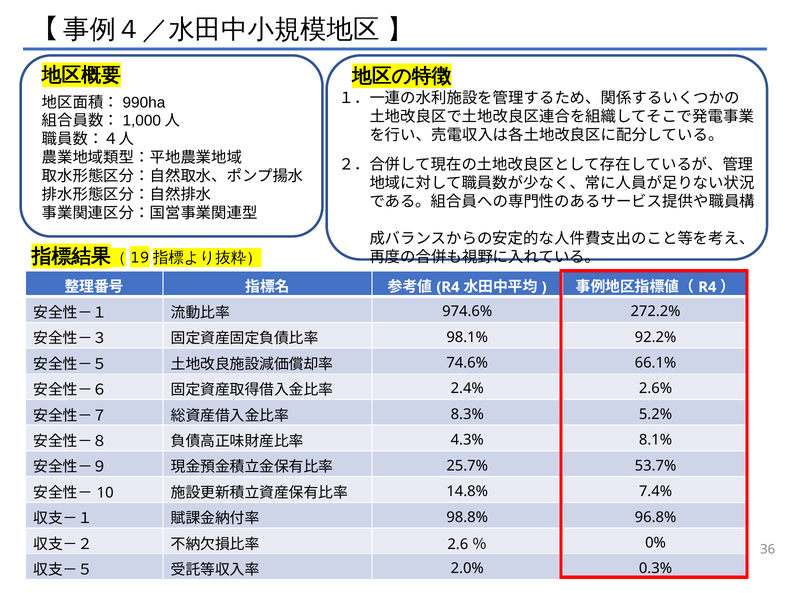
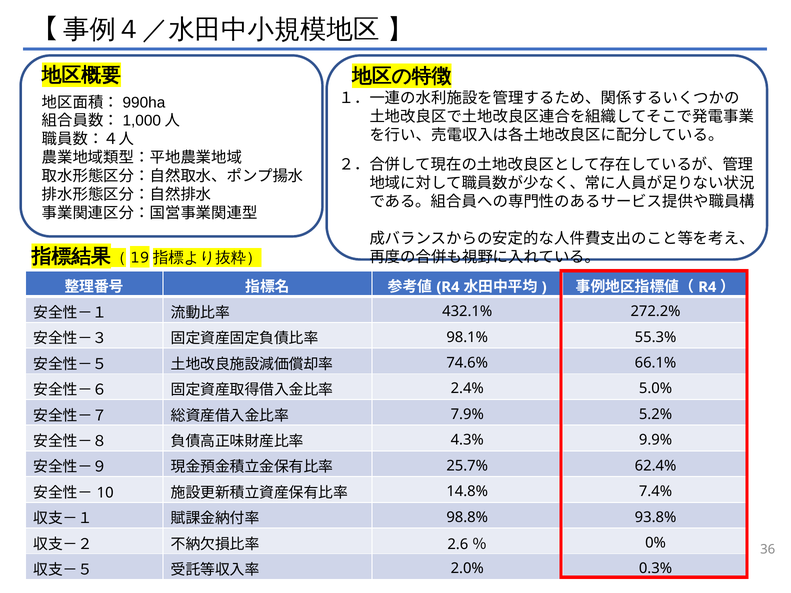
974.6%: 974.6% -> 432.1%
92.2%: 92.2% -> 55.3%
2.6%: 2.6% -> 5.0%
8.3%: 8.3% -> 7.9%
8.1%: 8.1% -> 9.9%
53.7%: 53.7% -> 62.4%
96.8%: 96.8% -> 93.8%
